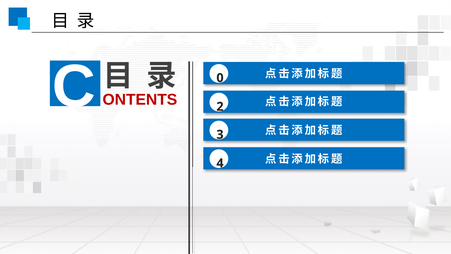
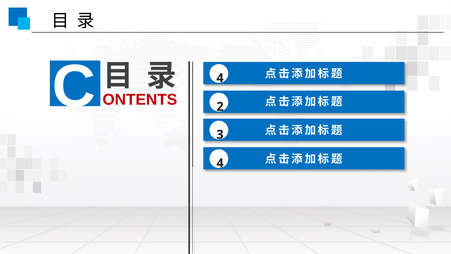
C 0: 0 -> 4
